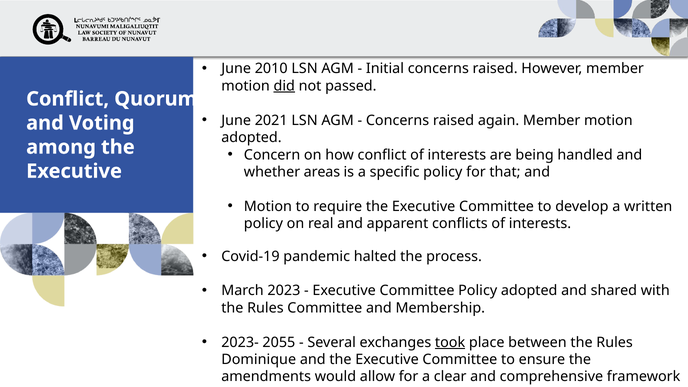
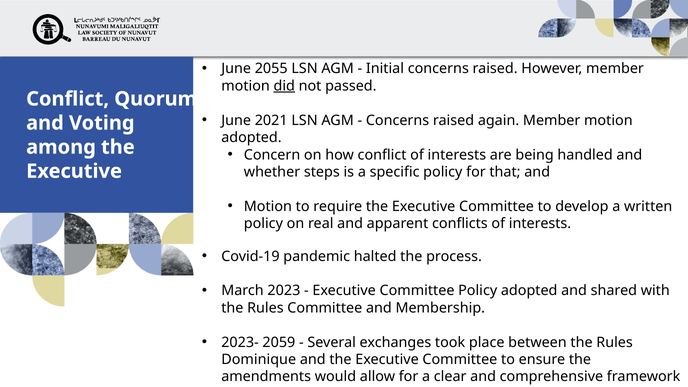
2010: 2010 -> 2055
areas: areas -> steps
2055: 2055 -> 2059
took underline: present -> none
